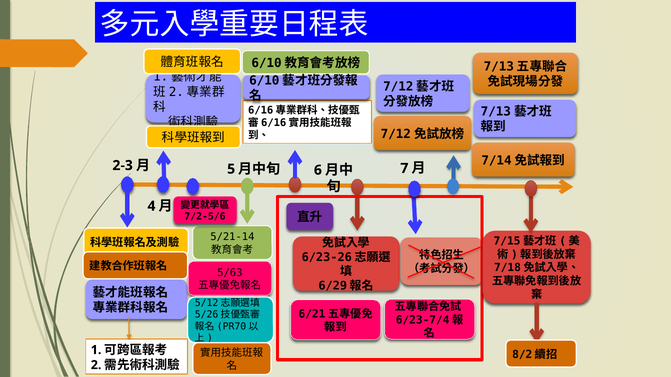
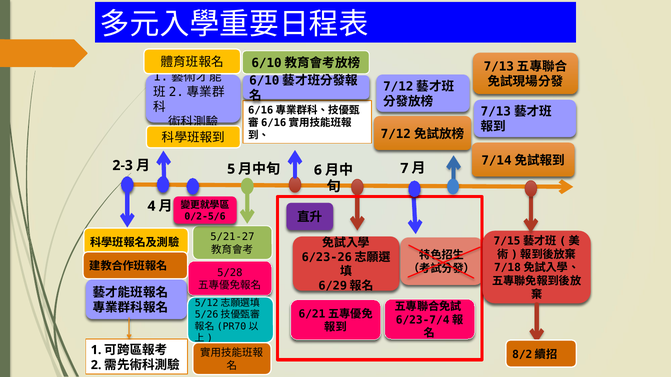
7/2-5/6: 7/2-5/6 -> 0/2-5/6
5/21-14: 5/21-14 -> 5/21-27
5/63: 5/63 -> 5/28
